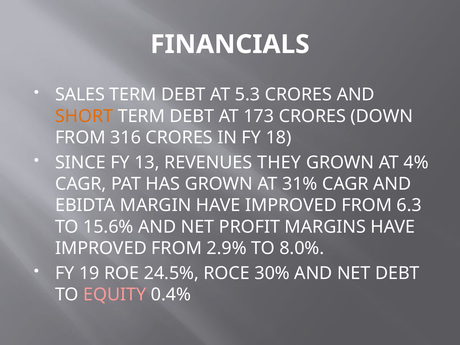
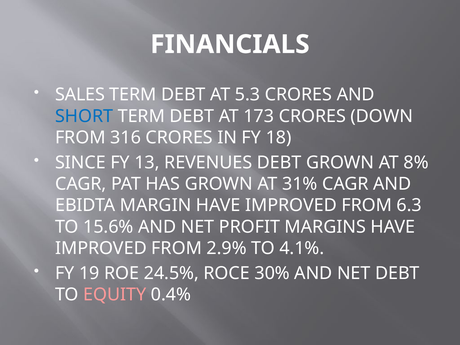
SHORT colour: orange -> blue
REVENUES THEY: THEY -> DEBT
4%: 4% -> 8%
8.0%: 8.0% -> 4.1%
